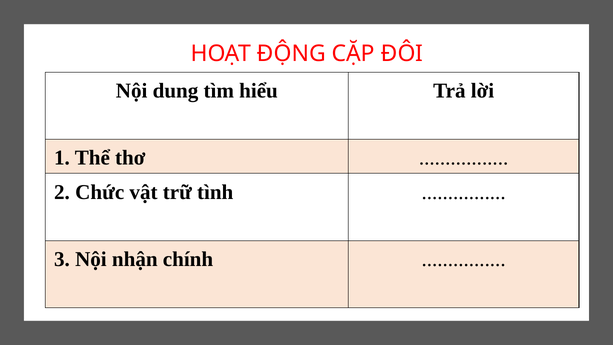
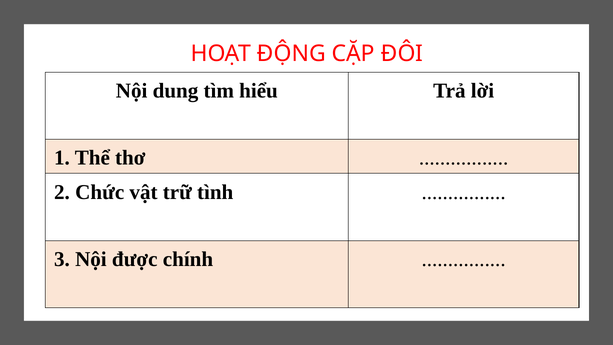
nhận: nhận -> được
